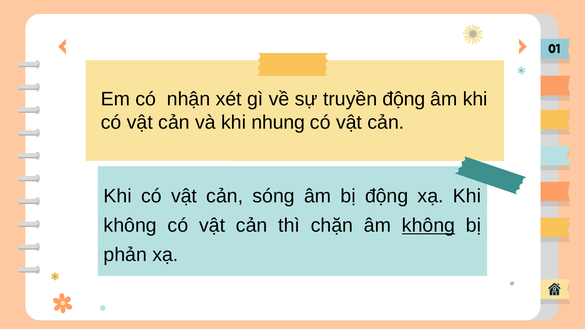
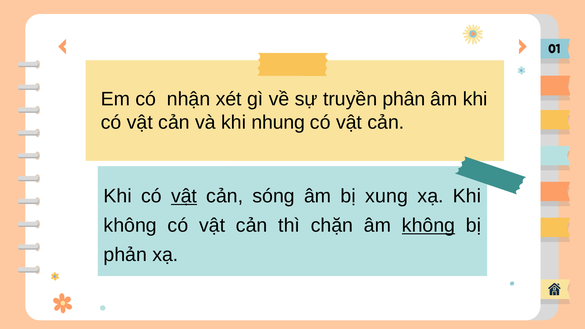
truyền động: động -> phân
vật at (184, 196) underline: none -> present
bị động: động -> xung
